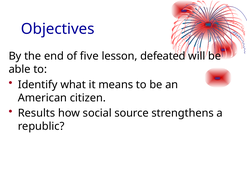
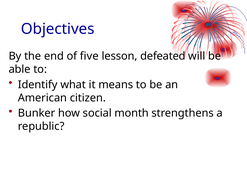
Results: Results -> Bunker
source: source -> month
